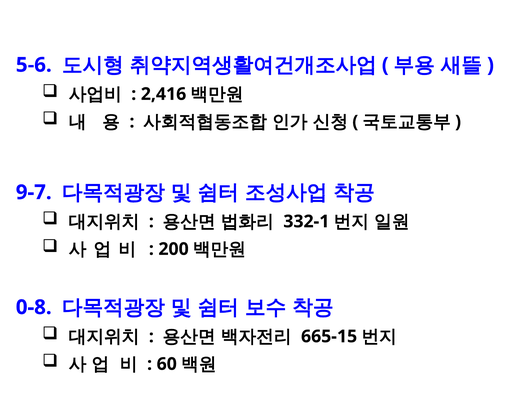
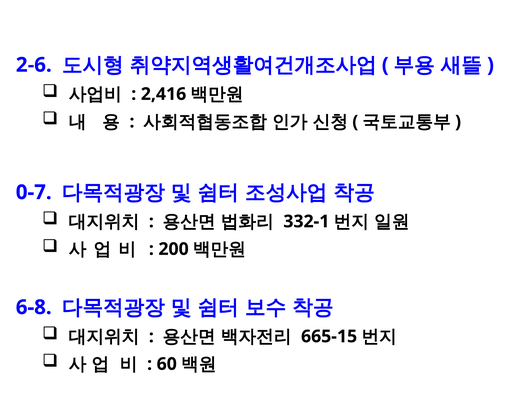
5-6: 5-6 -> 2-6
9-7: 9-7 -> 0-7
0-8: 0-8 -> 6-8
